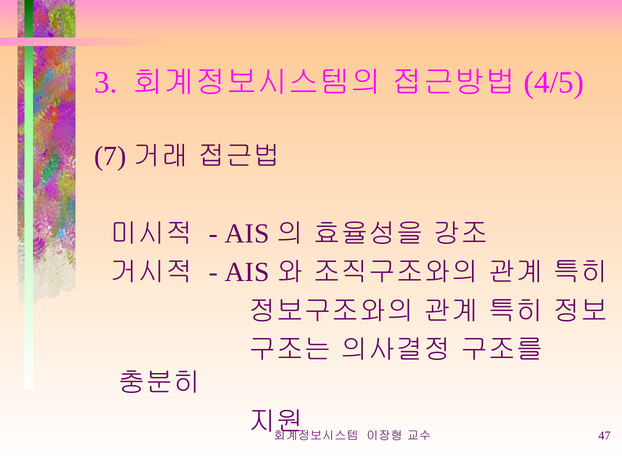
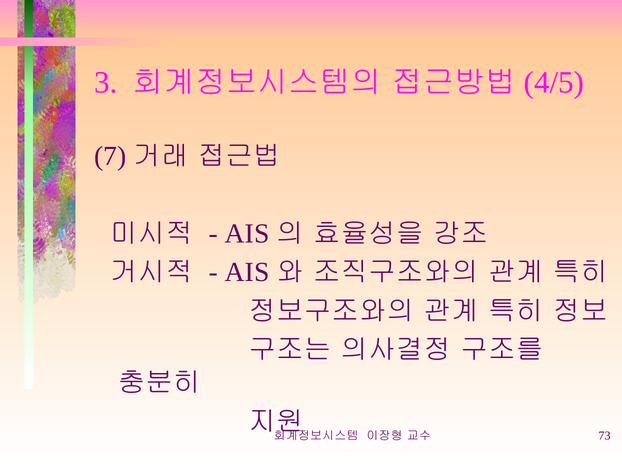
47: 47 -> 73
